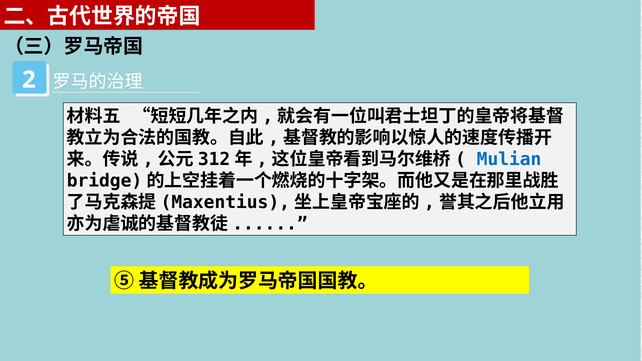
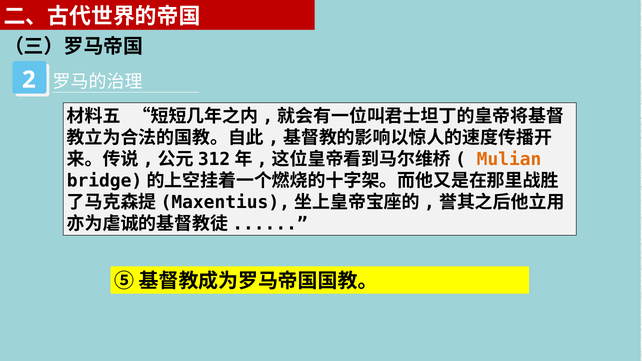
Mulian colour: blue -> orange
